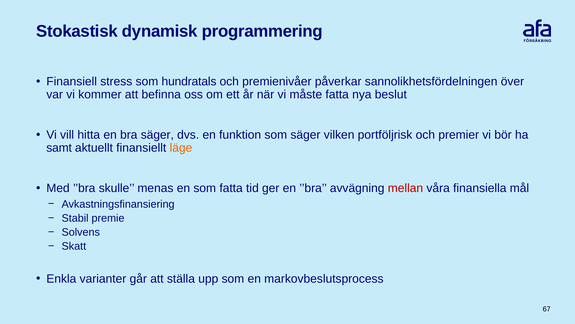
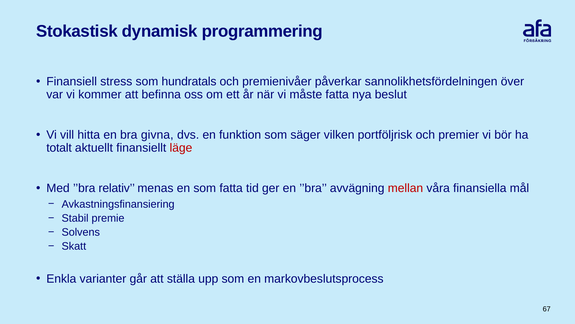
bra säger: säger -> givna
samt: samt -> totalt
läge colour: orange -> red
skulle: skulle -> relativ
